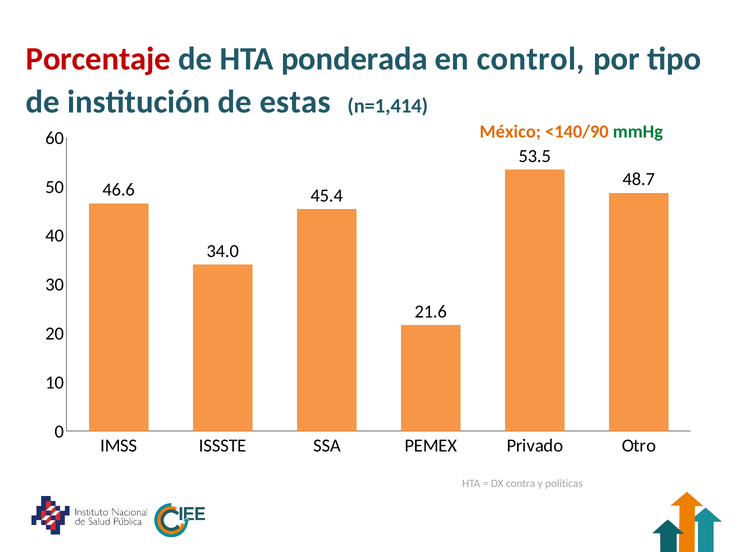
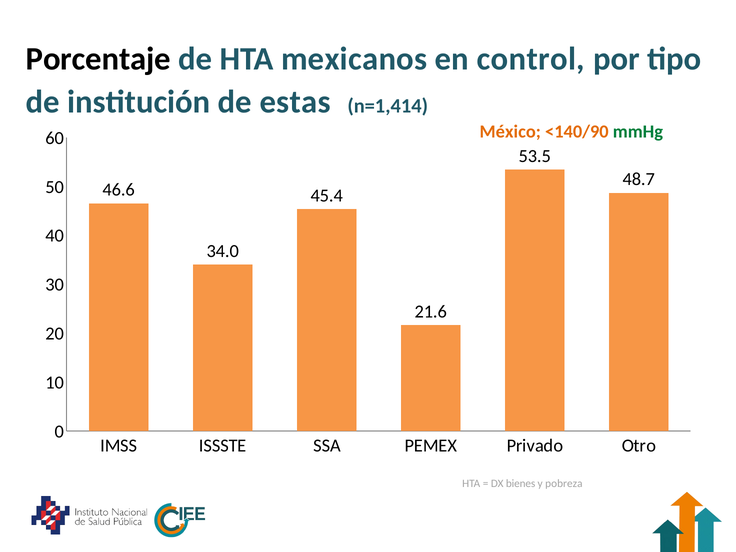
Porcentaje colour: red -> black
ponderada: ponderada -> mexicanos
contra: contra -> bienes
políticas: políticas -> pobreza
